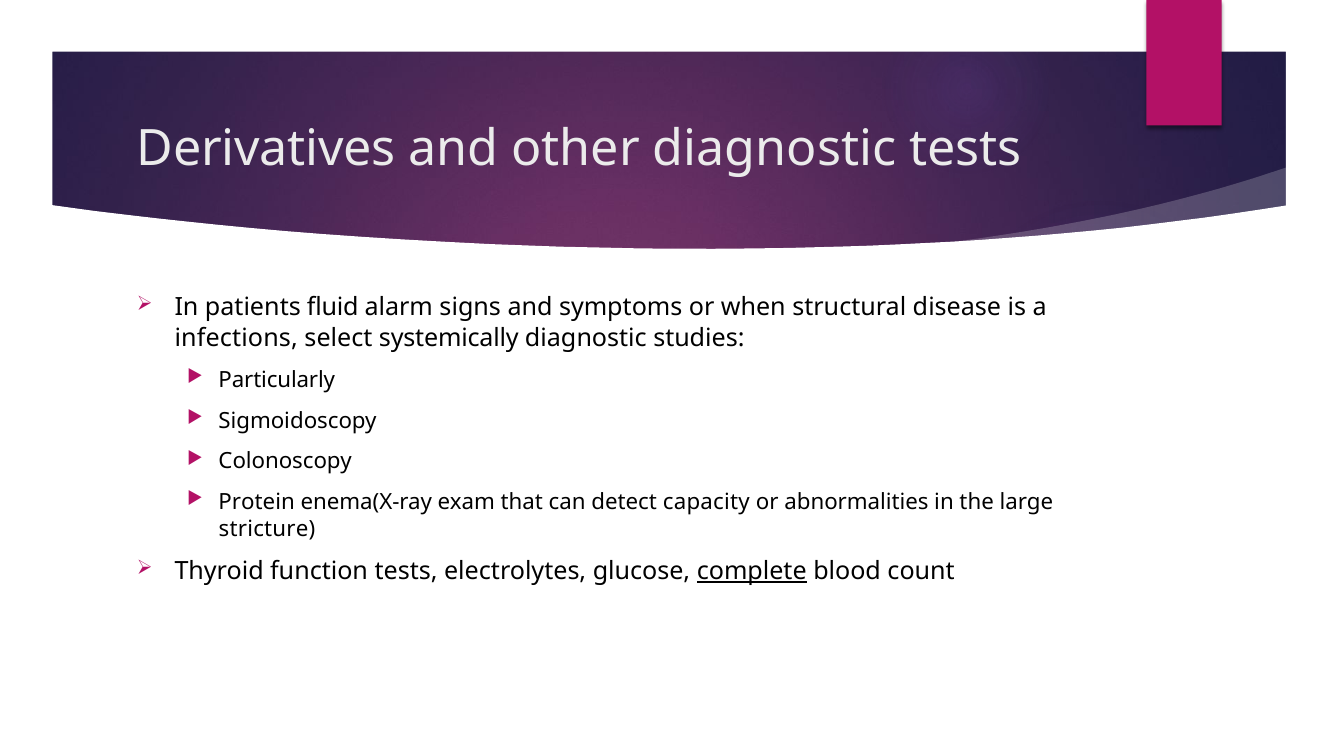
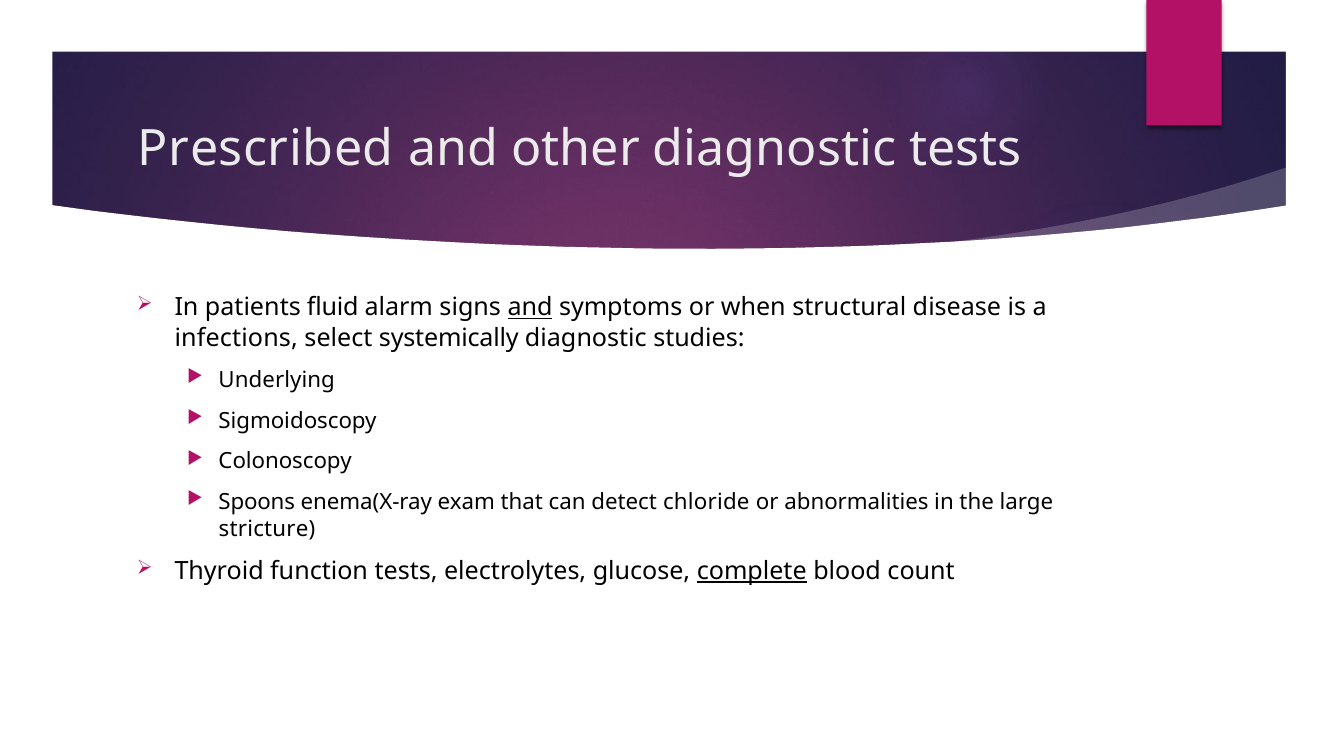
Derivatives: Derivatives -> Prescribed
and at (530, 308) underline: none -> present
Particularly: Particularly -> Underlying
Protein: Protein -> Spoons
capacity: capacity -> chloride
